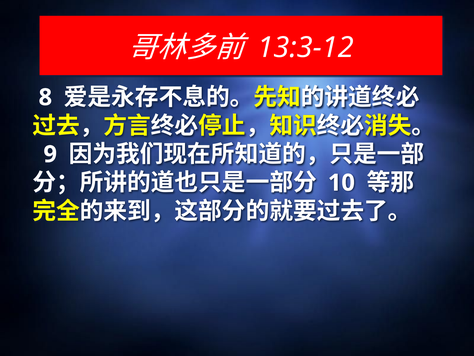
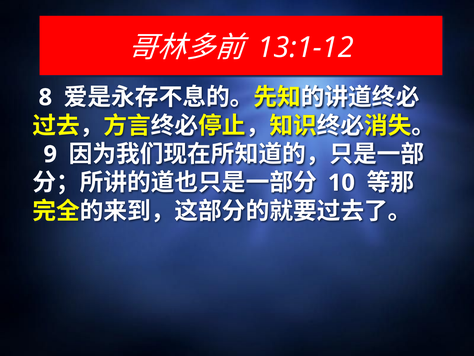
13:3-12: 13:3-12 -> 13:1-12
